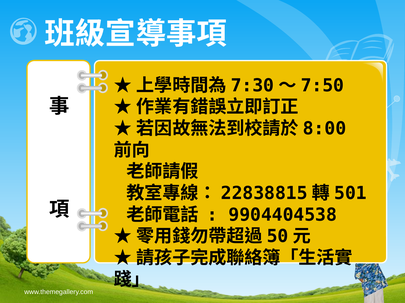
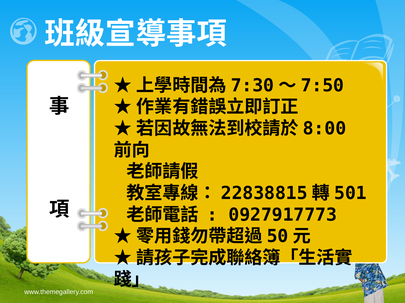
9904404538: 9904404538 -> 0927917773
